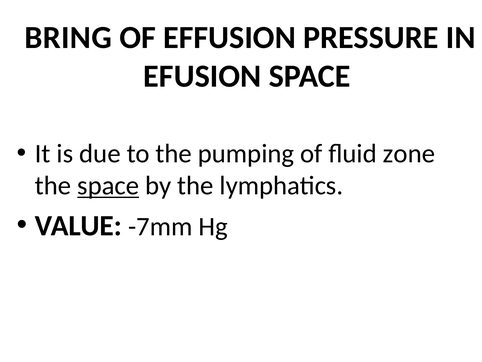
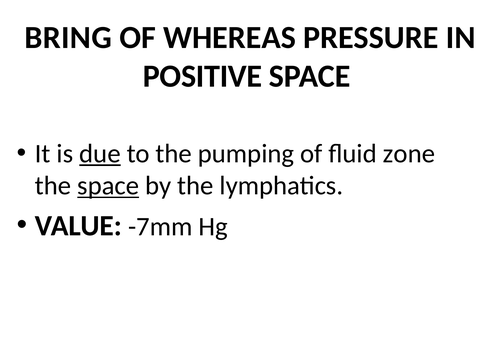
EFFUSION: EFFUSION -> WHEREAS
EFUSION: EFUSION -> POSITIVE
due underline: none -> present
